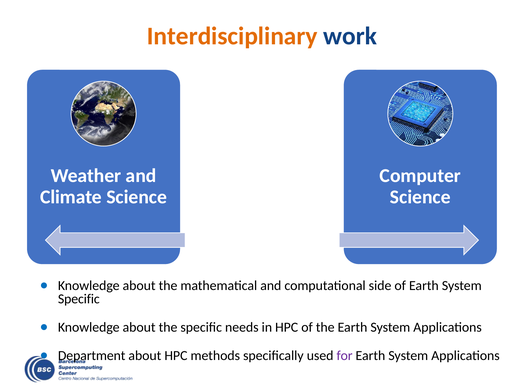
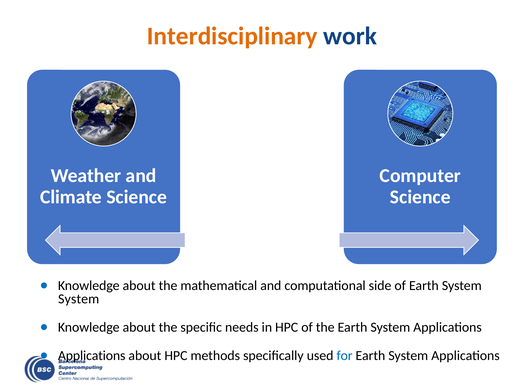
Specific at (79, 299): Specific -> System
Department at (92, 356): Department -> Applications
for colour: purple -> blue
